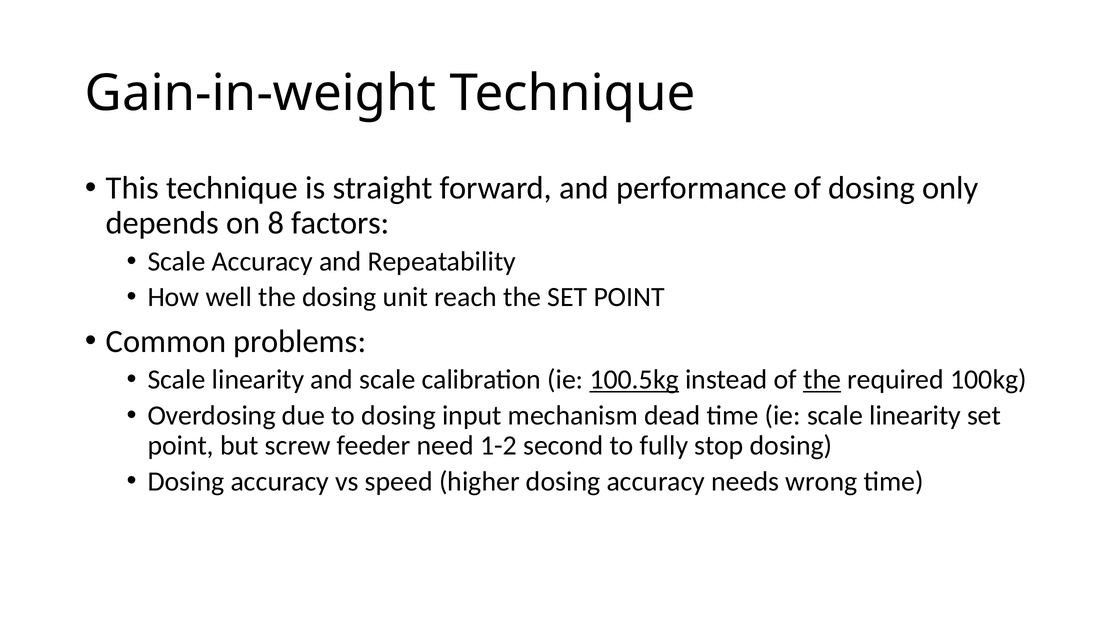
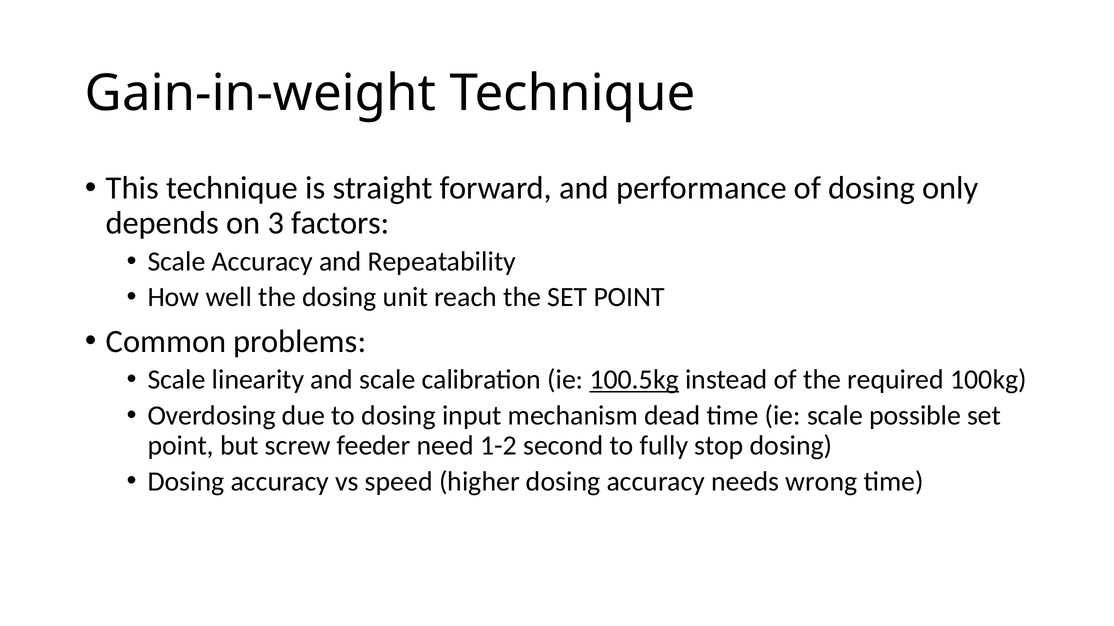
8: 8 -> 3
the at (822, 380) underline: present -> none
ie scale linearity: linearity -> possible
